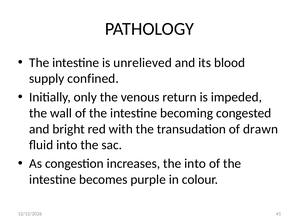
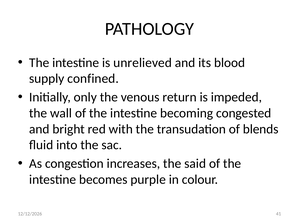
drawn: drawn -> blends
the into: into -> said
